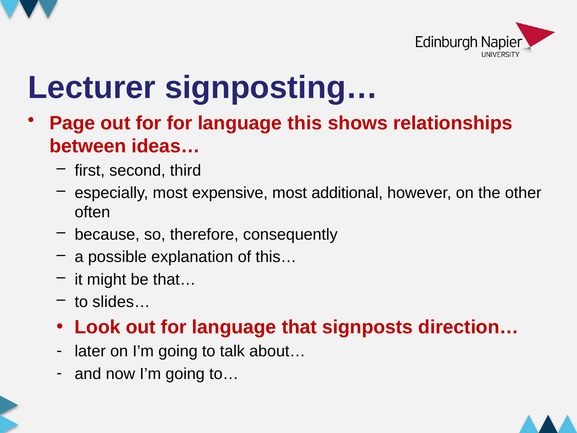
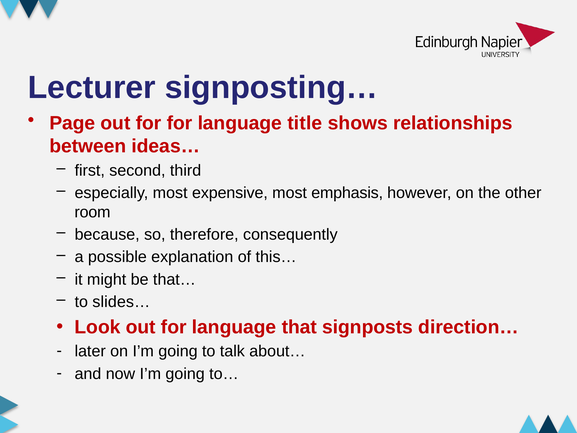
this: this -> title
additional: additional -> emphasis
often: often -> room
